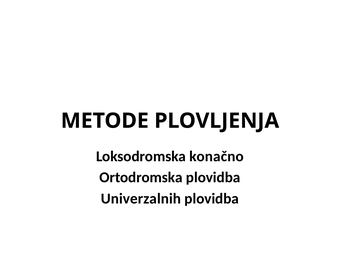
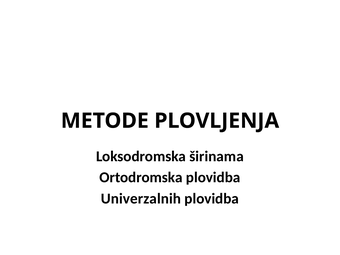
konačno: konačno -> širinama
